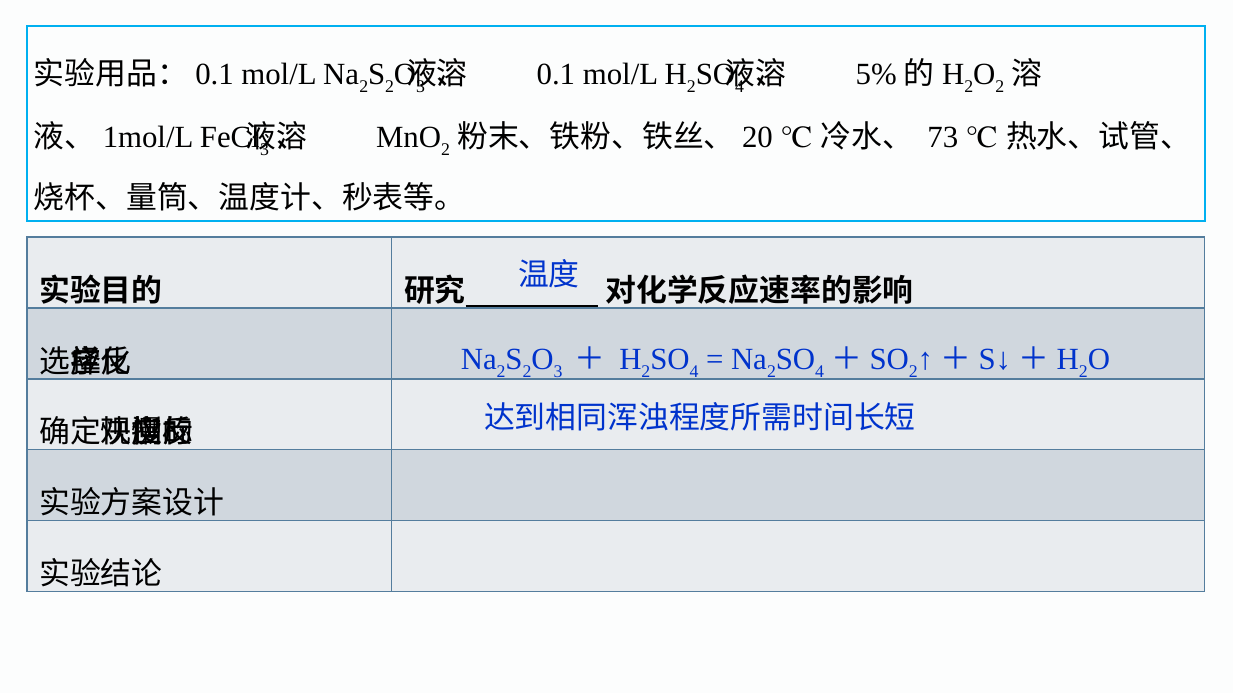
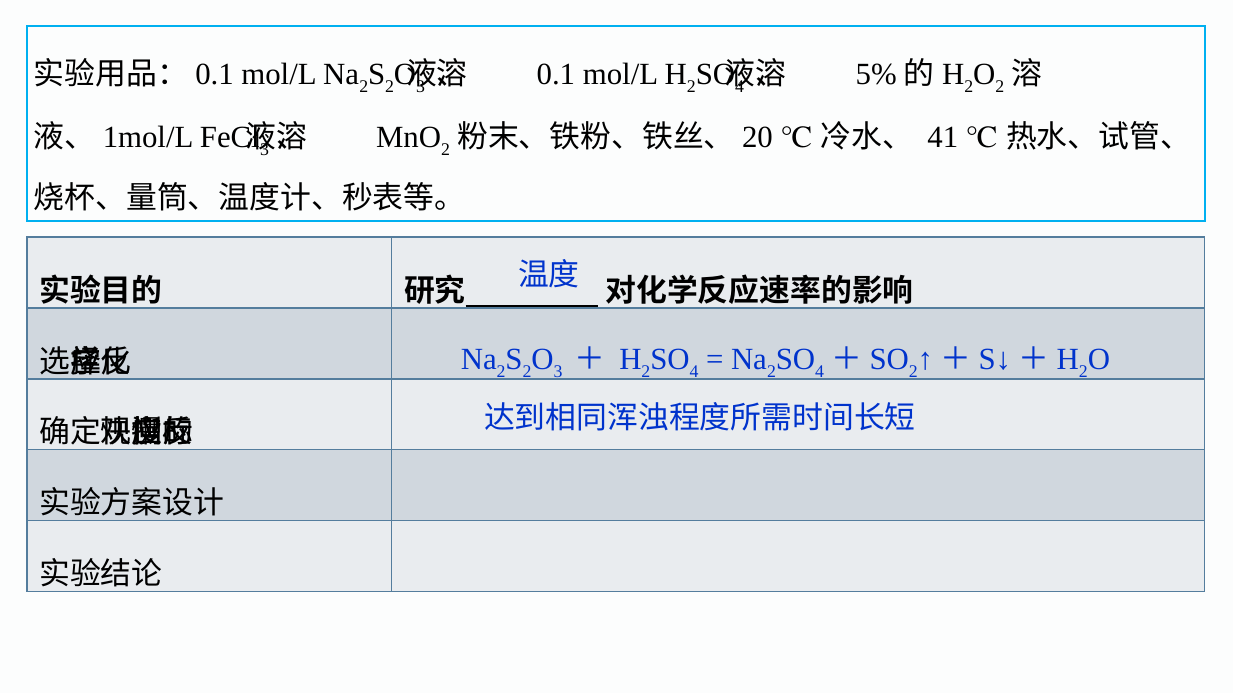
73: 73 -> 41
